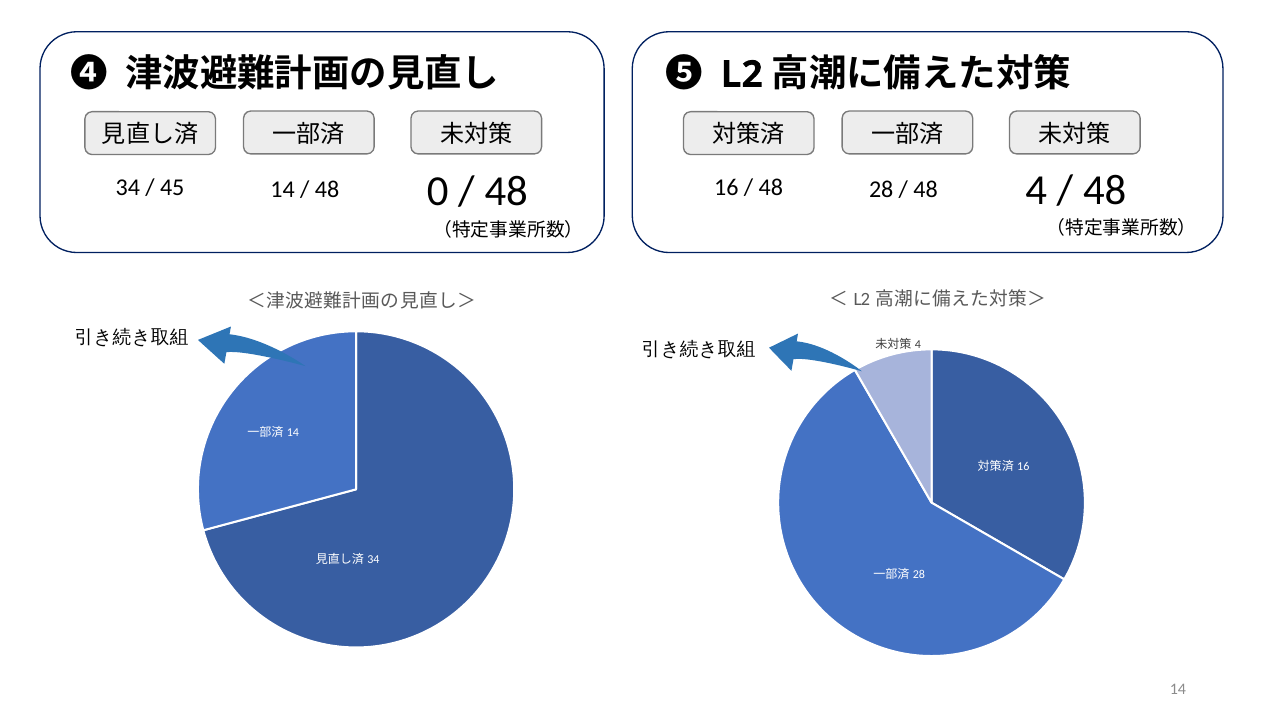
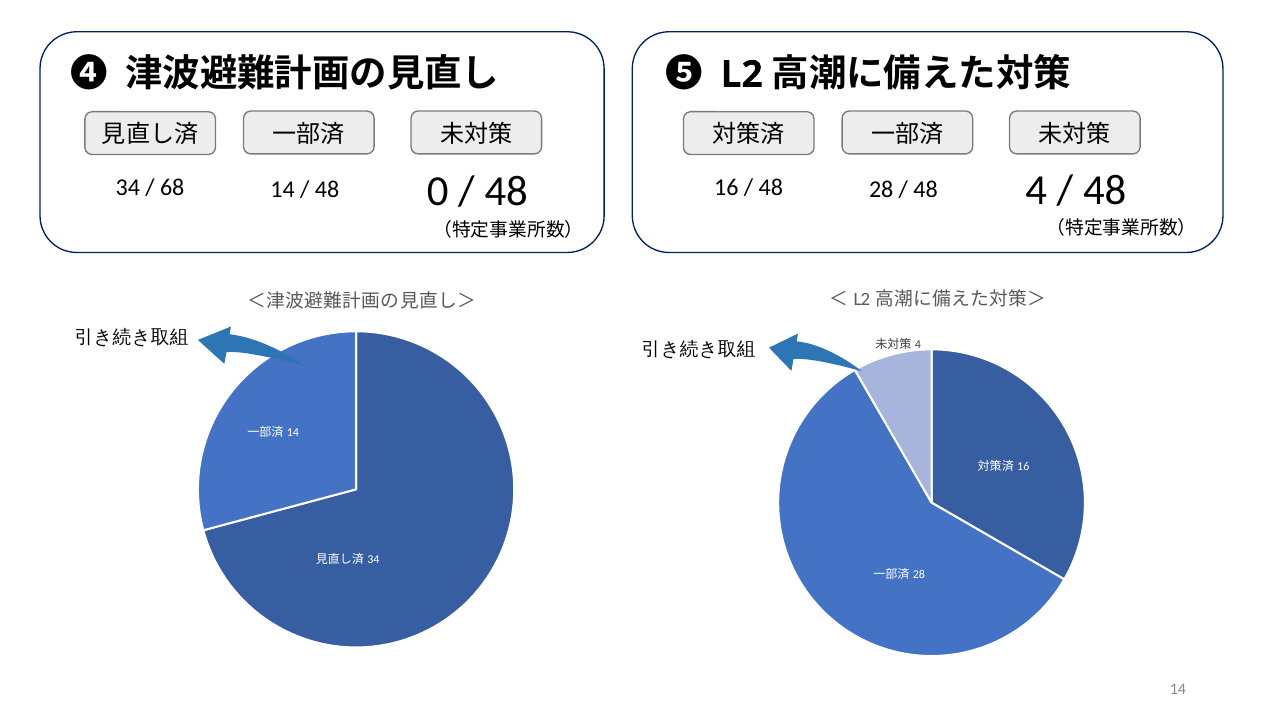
45: 45 -> 68
